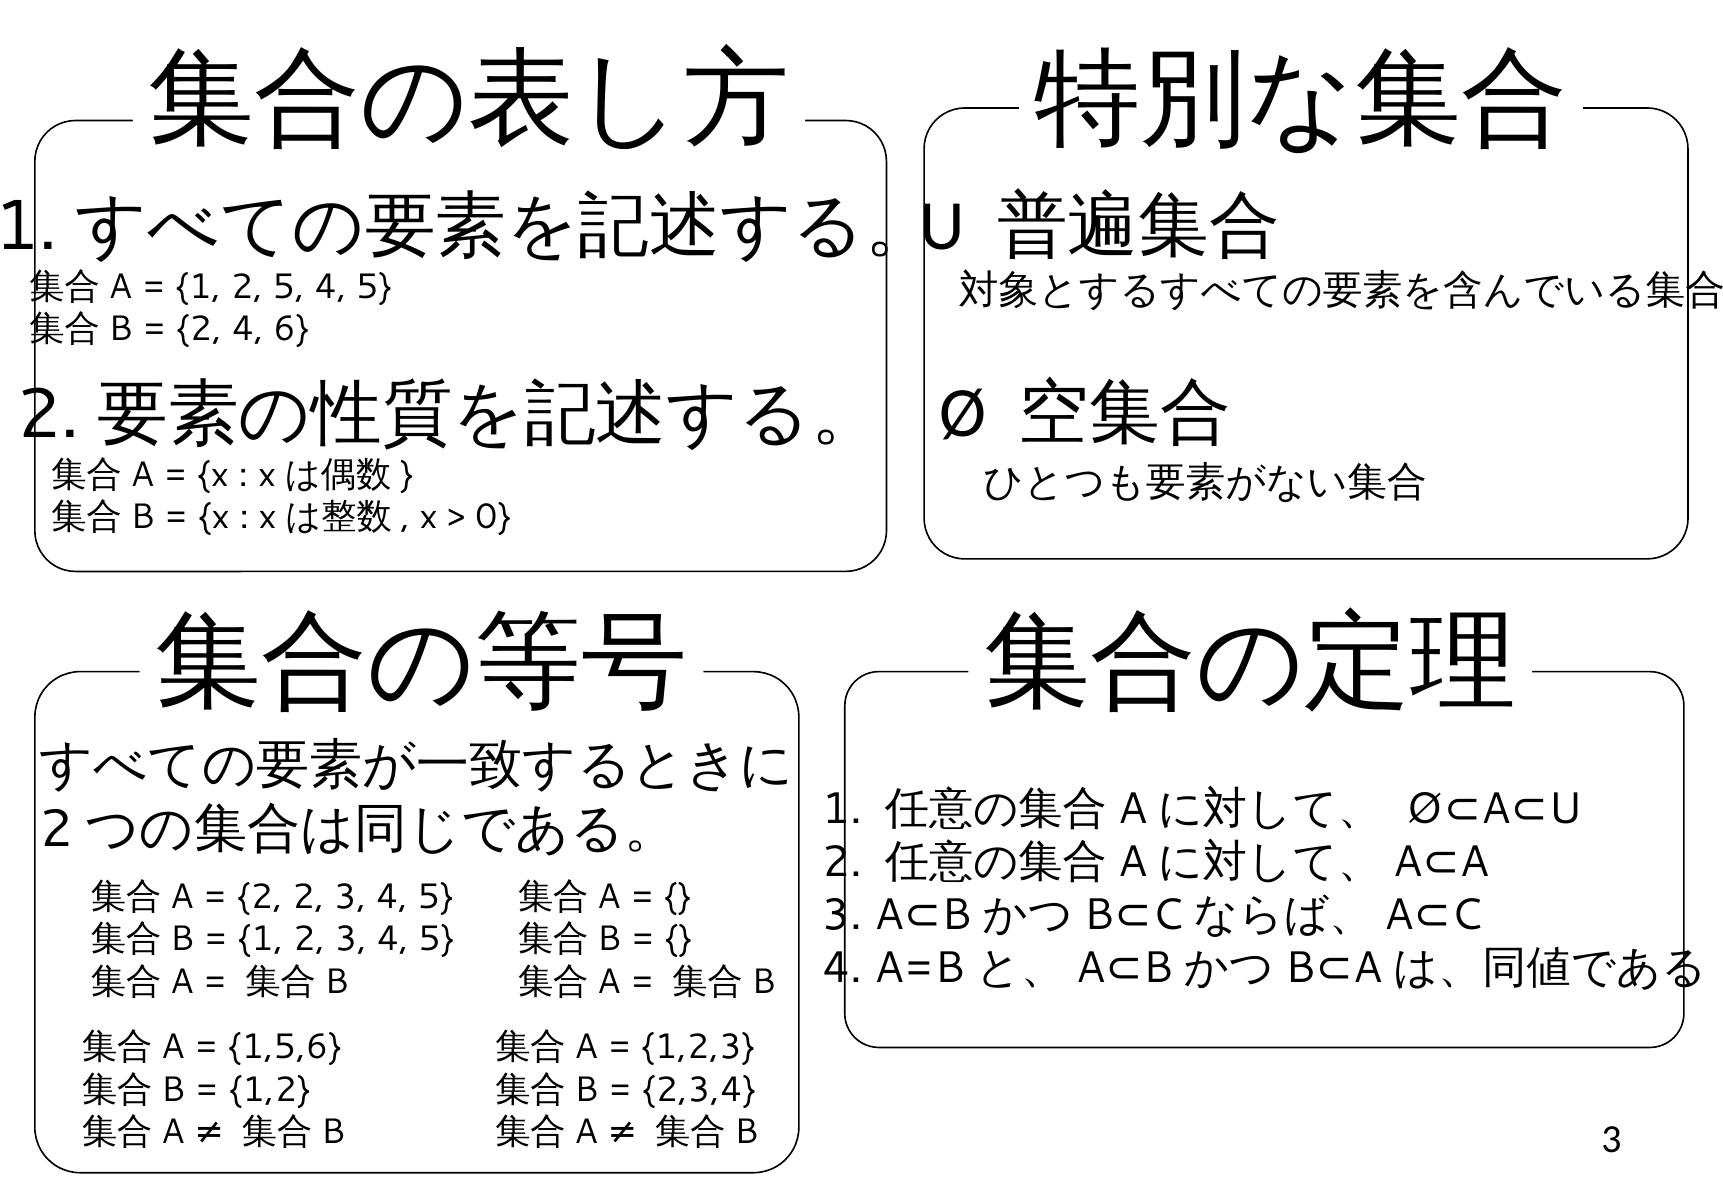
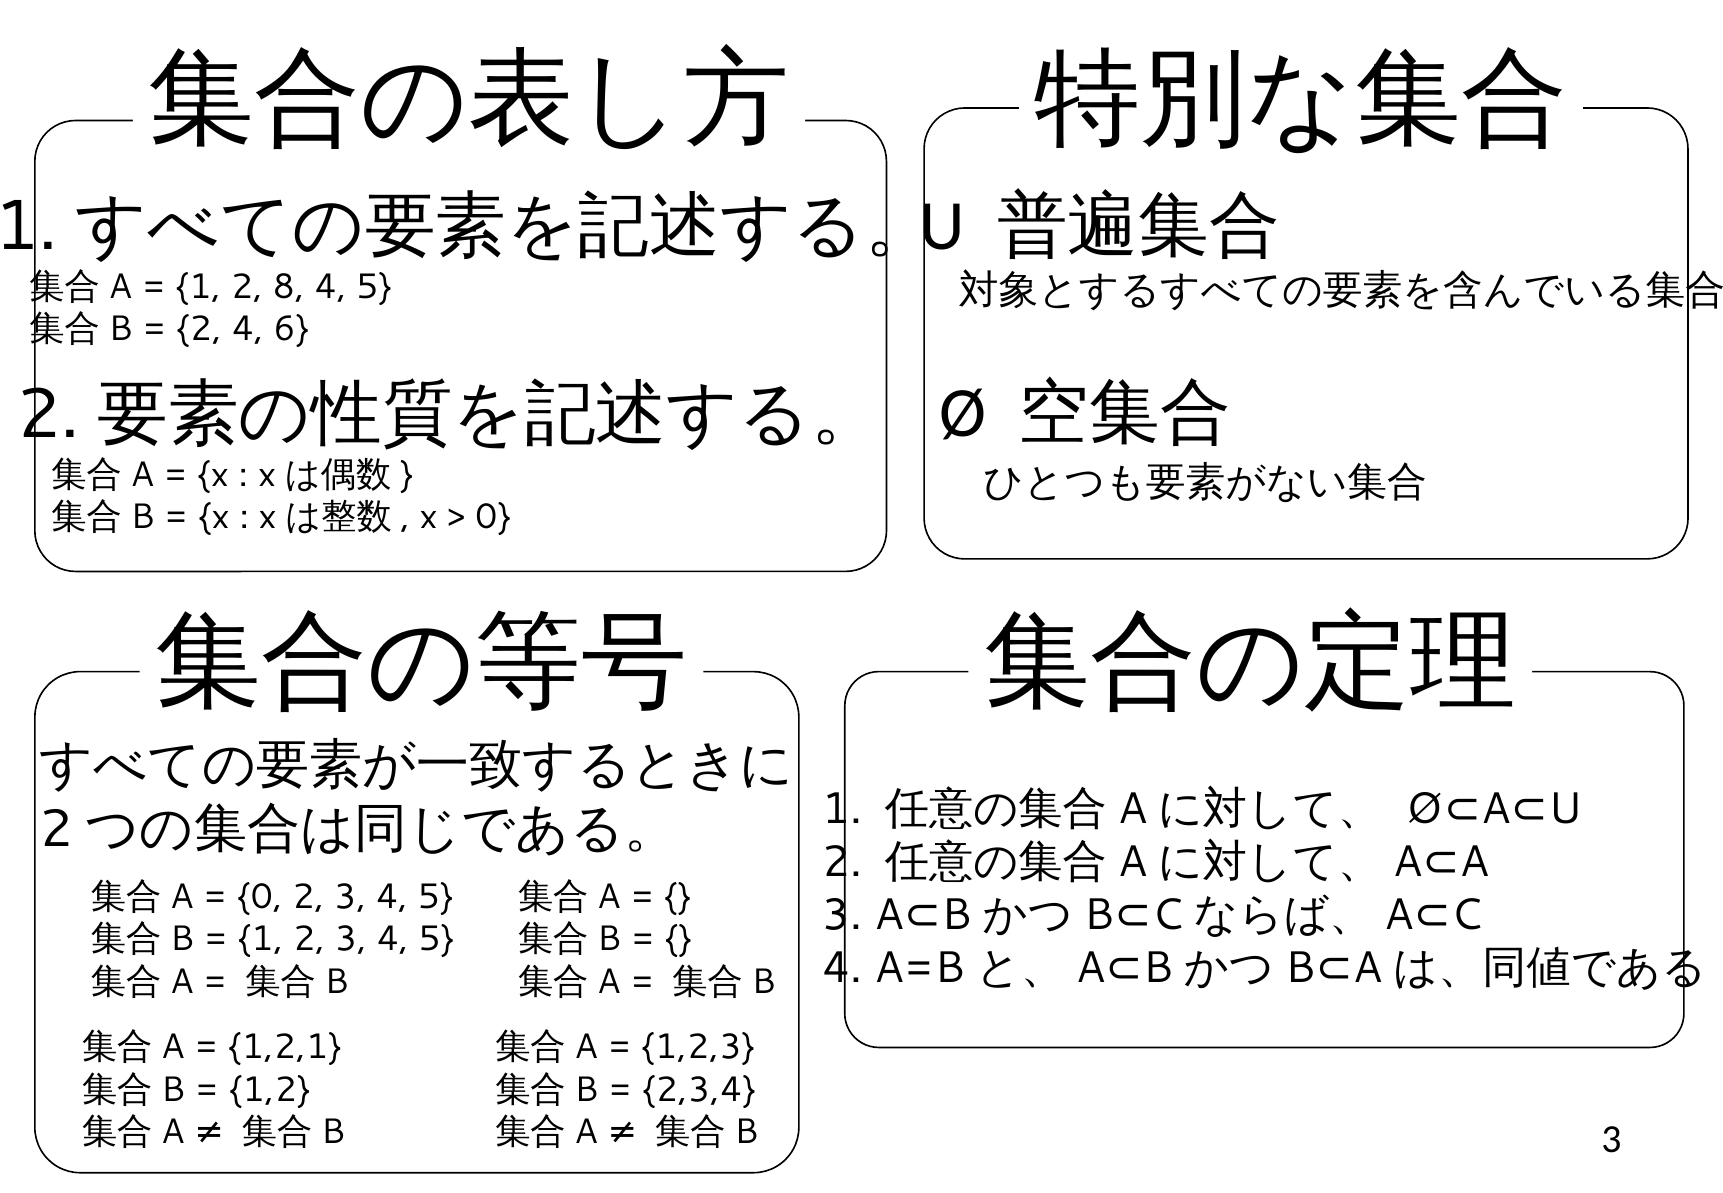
2 5: 5 -> 8
2 at (260, 897): 2 -> 0
1,5,6: 1,5,6 -> 1,2,1
